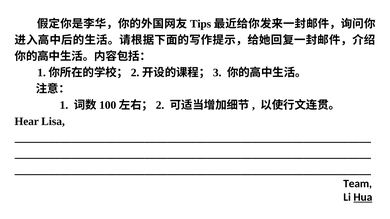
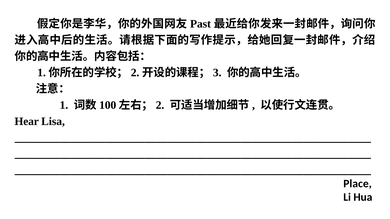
Tips: Tips -> Past
Team: Team -> Place
Hua underline: present -> none
